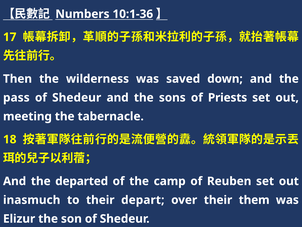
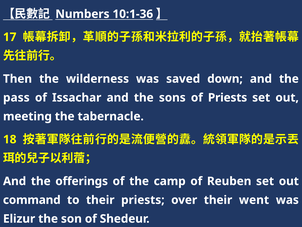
Shedeur at (77, 97): Shedeur -> Issachar
departed: departed -> offerings
inasmuch: inasmuch -> command
their depart: depart -> priests
them: them -> went
